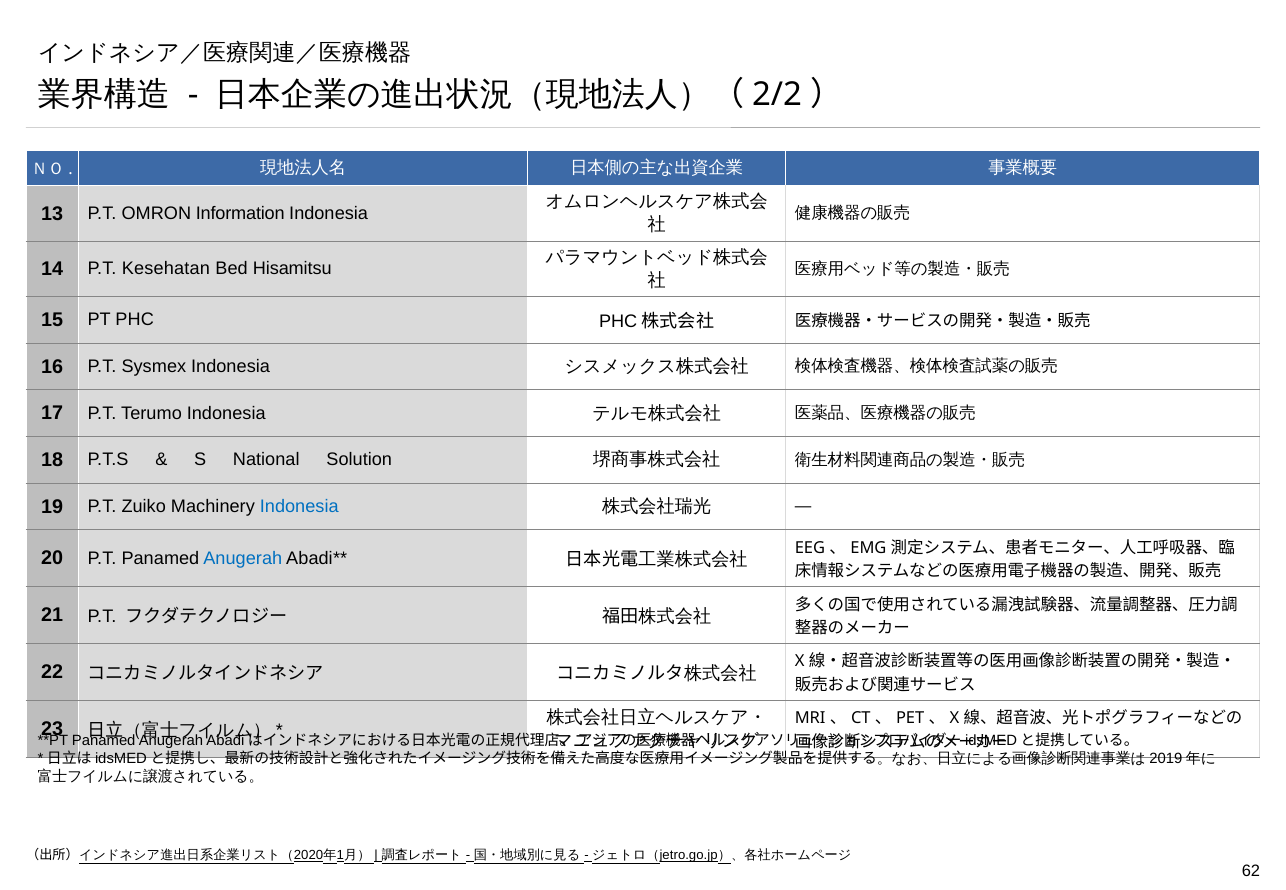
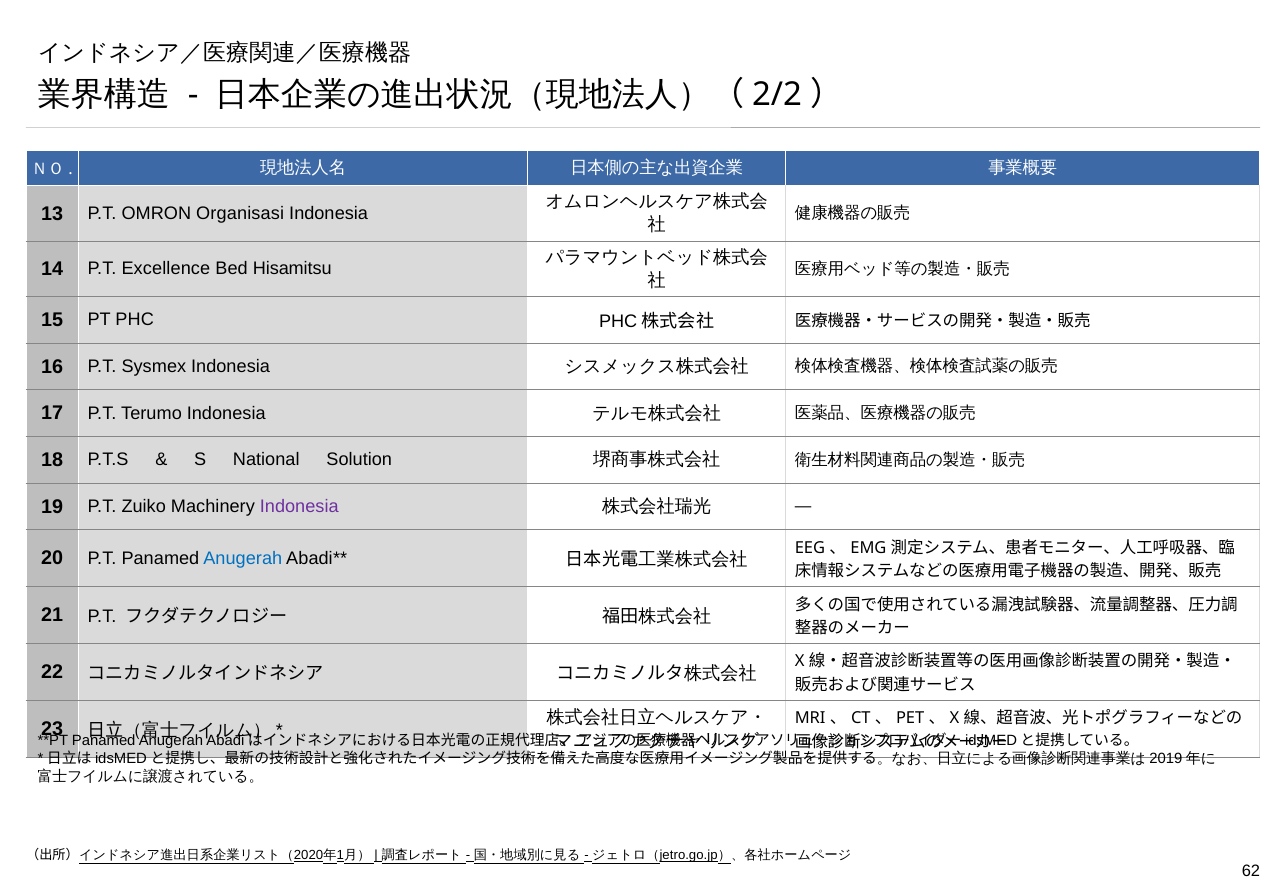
Information: Information -> Organisasi
Kesehatan: Kesehatan -> Excellence
Indonesia at (299, 507) colour: blue -> purple
